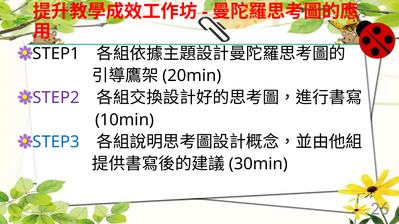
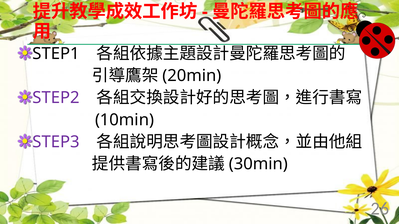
STEP3 colour: blue -> purple
